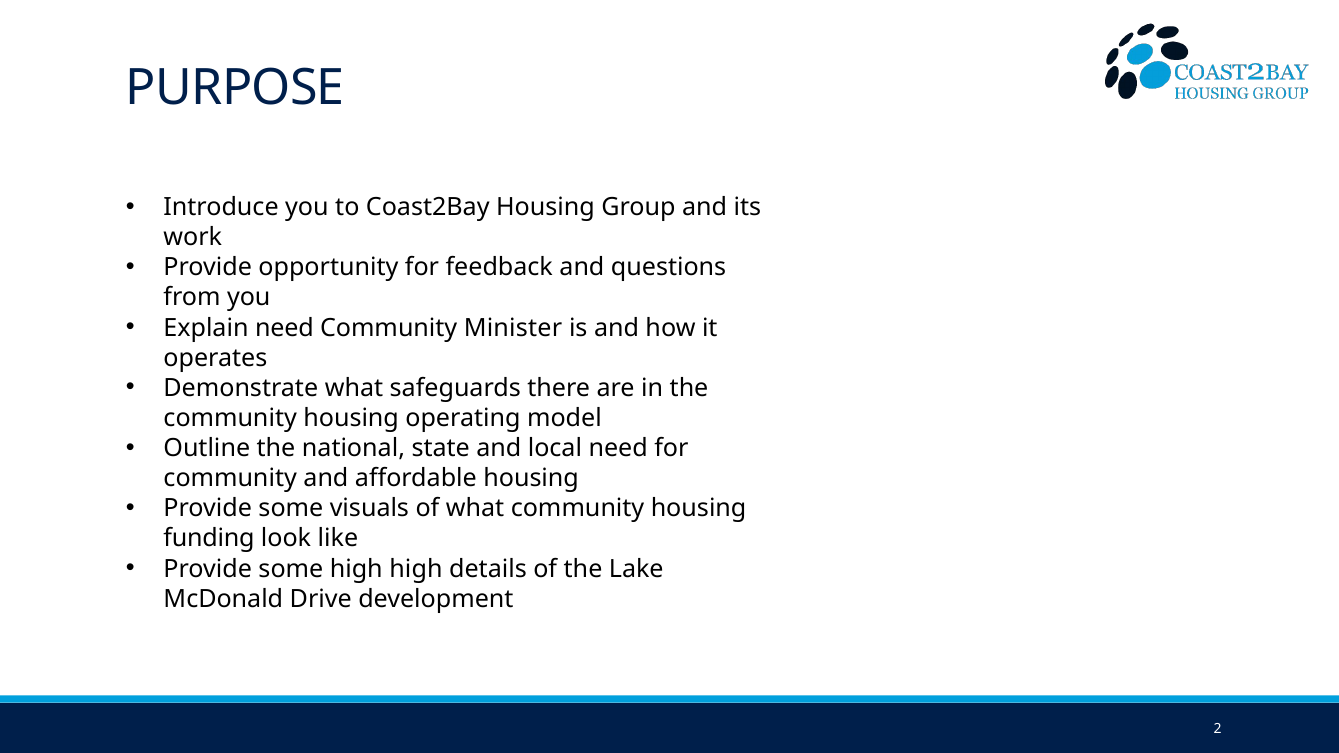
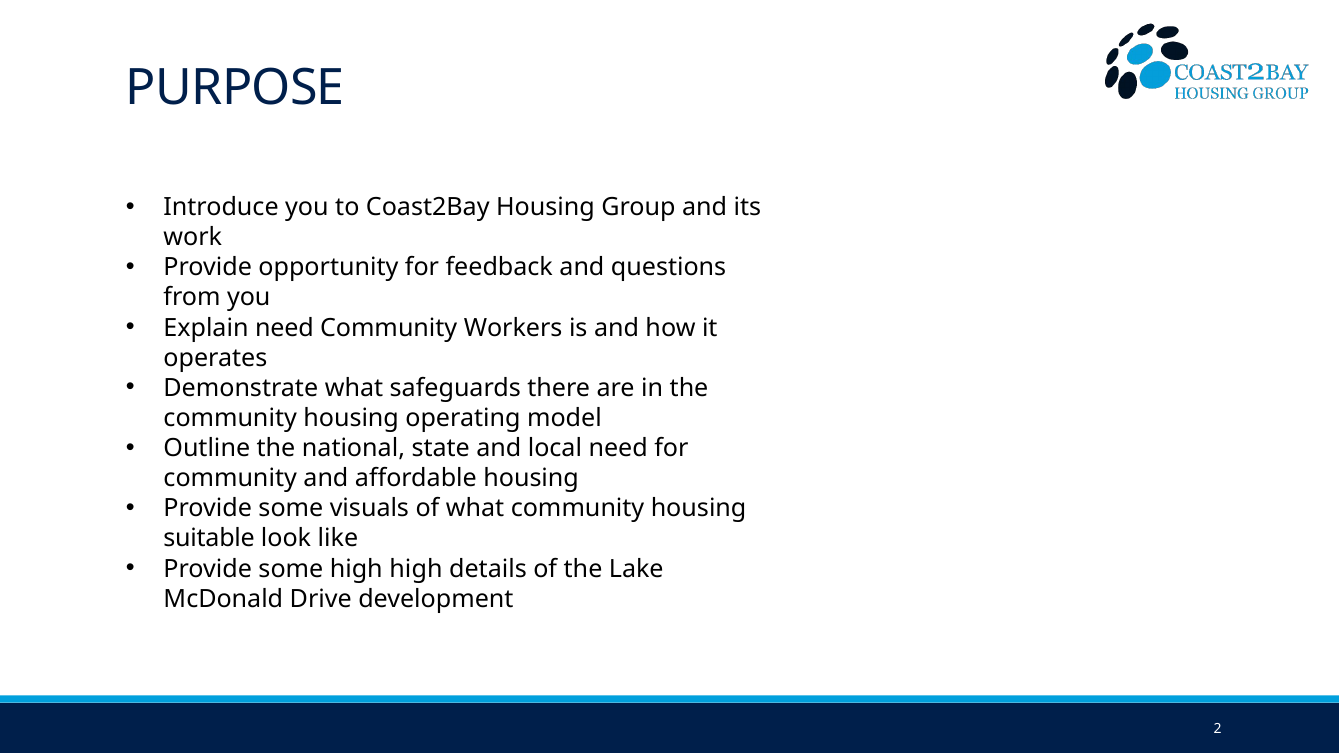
Minister: Minister -> Workers
funding: funding -> suitable
